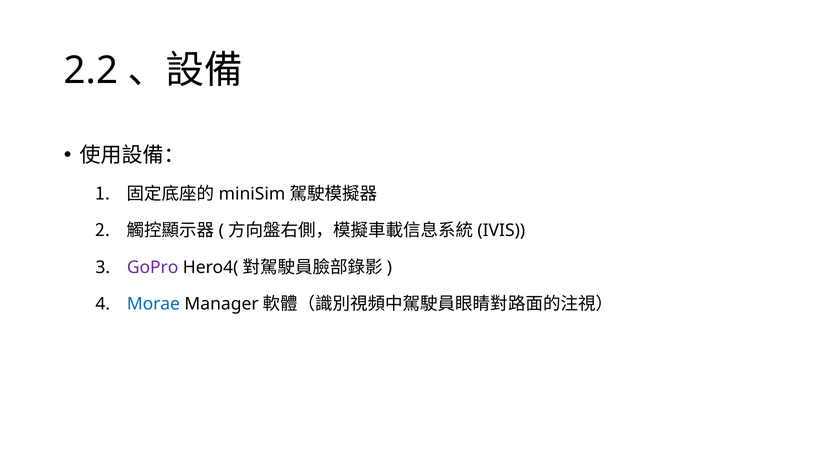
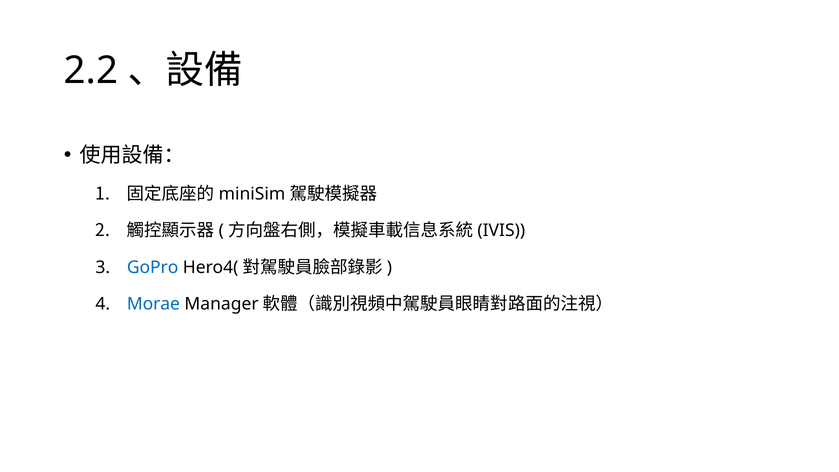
GoPro colour: purple -> blue
